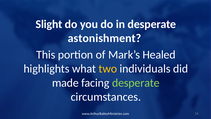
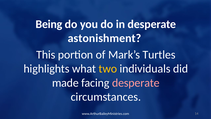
Slight: Slight -> Being
Healed: Healed -> Turtles
desperate at (136, 83) colour: light green -> pink
